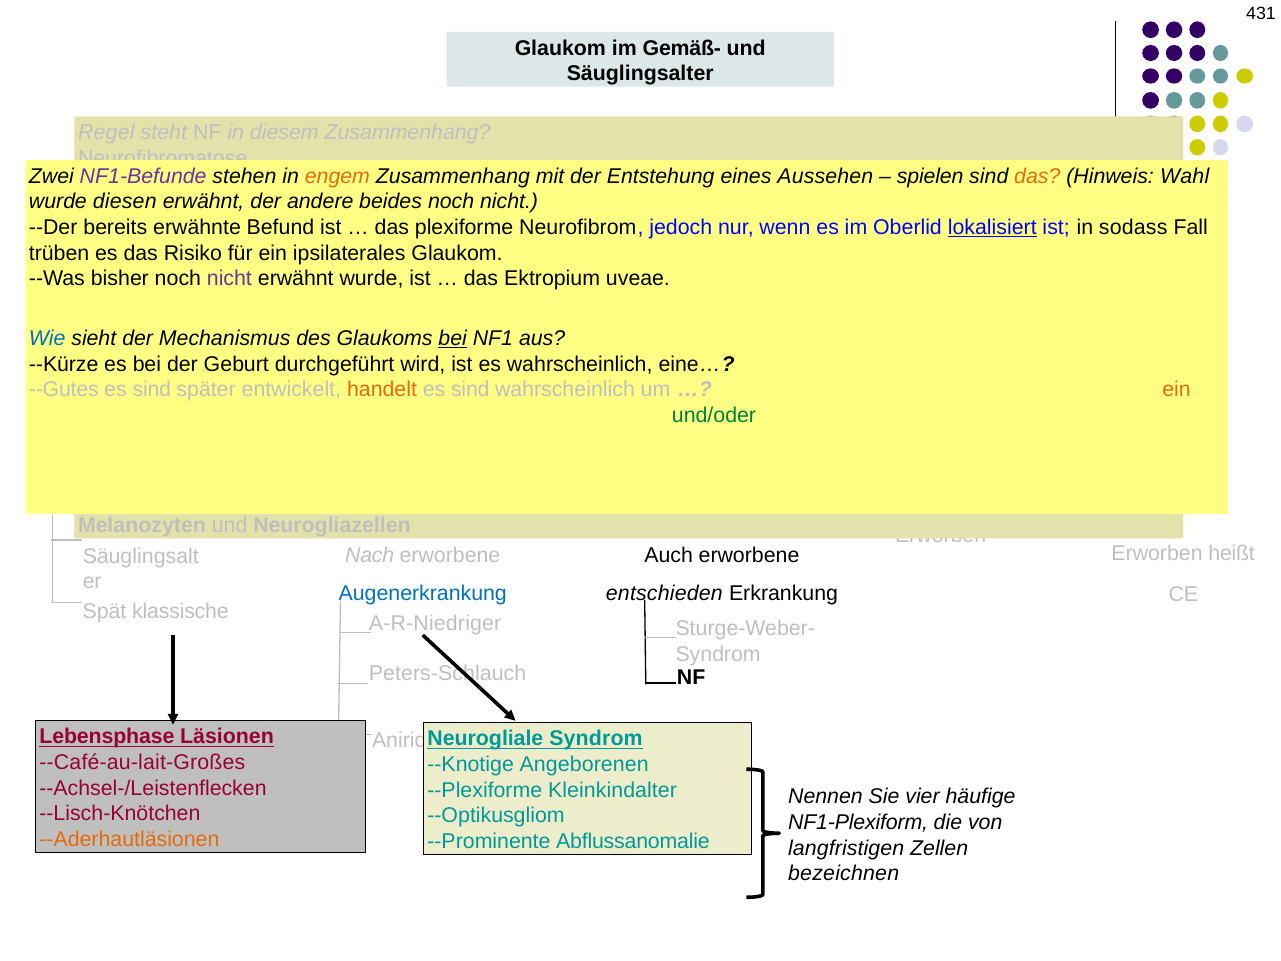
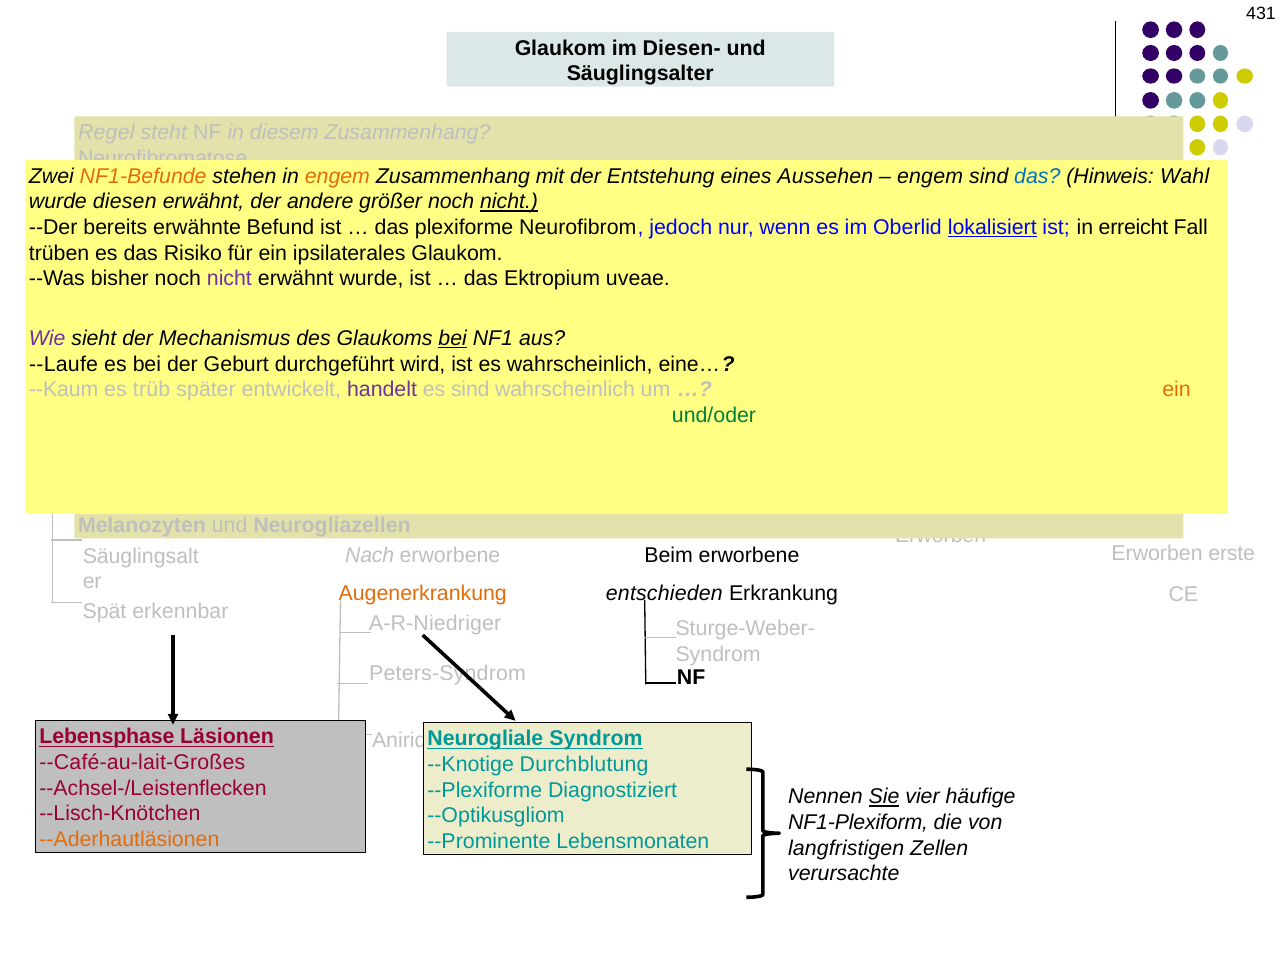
Gemäß-: Gemäß- -> Diesen-
NF1-Befunde at (143, 176) colour: purple -> orange
spielen at (930, 176): spielen -> engem
das at (1037, 176) colour: orange -> blue
beides: beides -> größer
nicht at (509, 202) underline: none -> present
sodass: sodass -> erreicht
Wie at (47, 338) colour: blue -> purple
--Kürze: --Kürze -> --Laufe
--Gutes: --Gutes -> --Kaum
sind at (152, 390): sind -> trüb
handelt colour: orange -> purple
heißt: heißt -> erste
Auch: Auch -> Beim
Augenerkrankung colour: blue -> orange
klassische: klassische -> erkennbar
Peters-Schlauch: Peters-Schlauch -> Peters-Syndrom
Angeborenen: Angeborenen -> Durchblutung
Kleinkindalter: Kleinkindalter -> Diagnostiziert
Sie underline: none -> present
Abflussanomalie: Abflussanomalie -> Lebensmonaten
bezeichnen: bezeichnen -> verursachte
